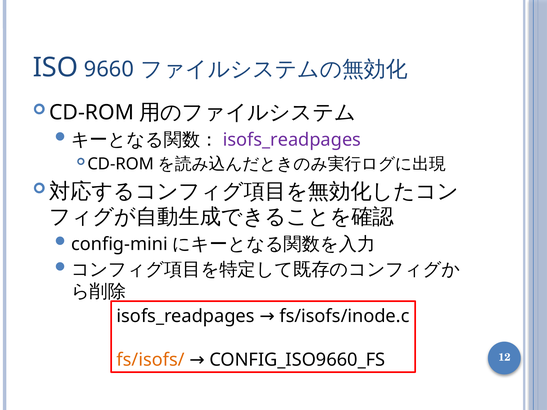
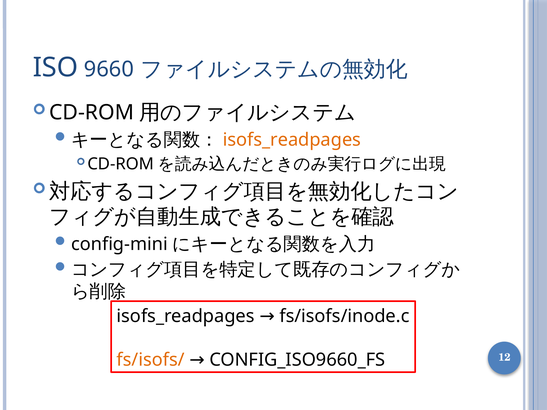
isofs_readpages at (292, 140) colour: purple -> orange
